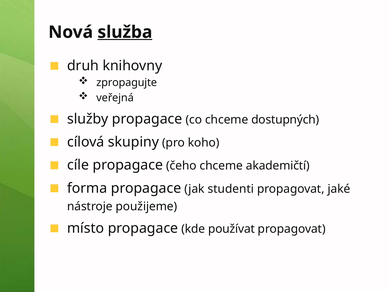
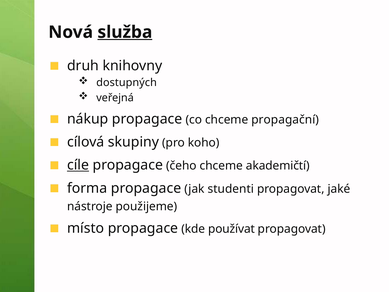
zpropagujte: zpropagujte -> dostupných
služby: služby -> nákup
dostupných: dostupných -> propagační
cíle underline: none -> present
